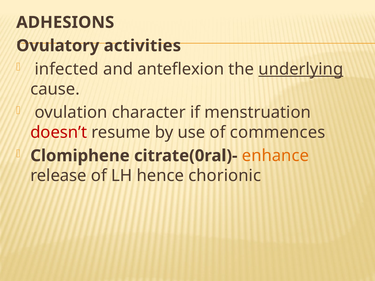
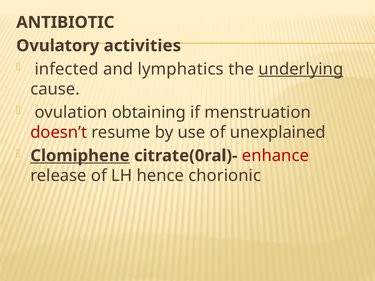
ADHESIONS: ADHESIONS -> ANTIBIOTIC
anteflexion: anteflexion -> lymphatics
character: character -> obtaining
commences: commences -> unexplained
Clomiphene underline: none -> present
enhance colour: orange -> red
